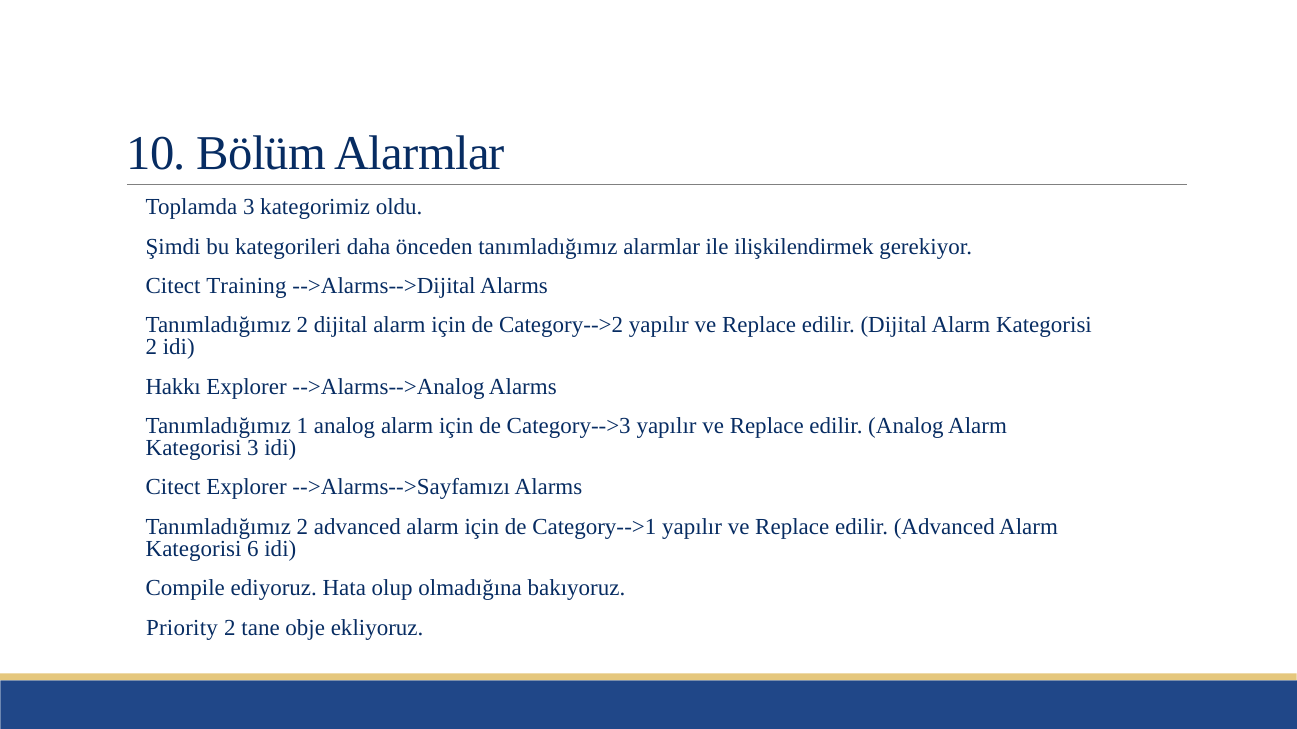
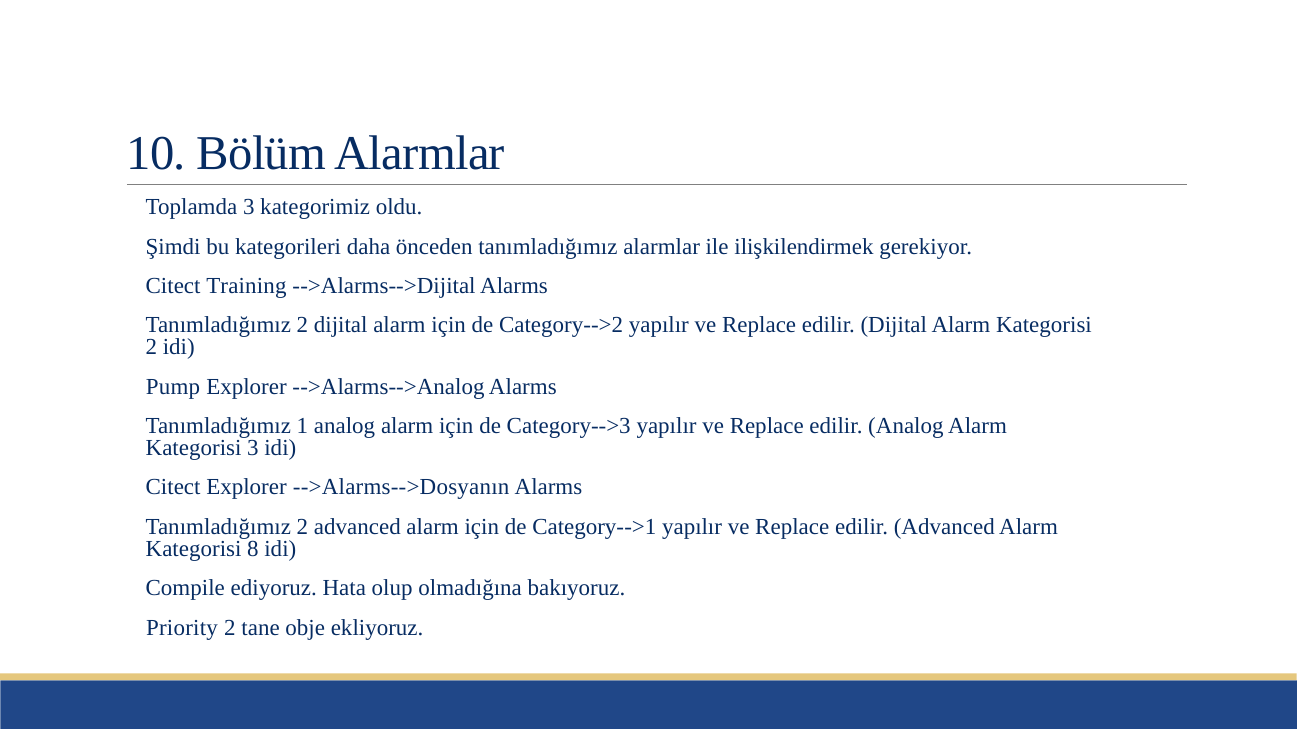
Hakkı: Hakkı -> Pump
-->Alarms-->Sayfamızı: -->Alarms-->Sayfamızı -> -->Alarms-->Dosyanın
6: 6 -> 8
